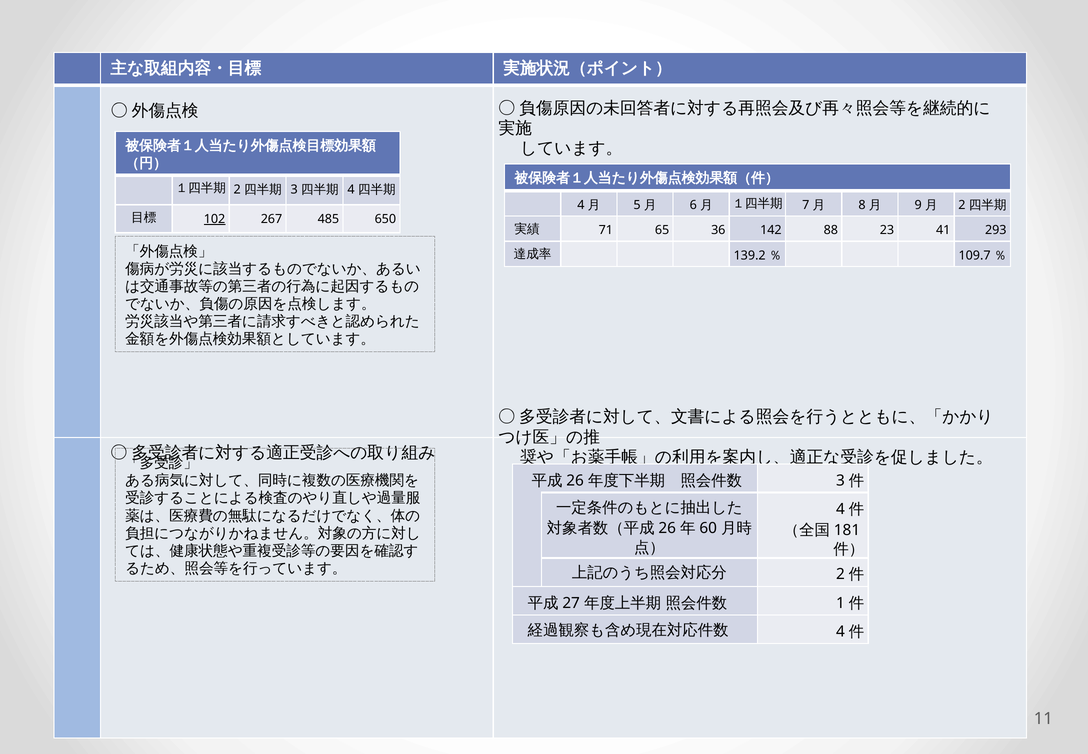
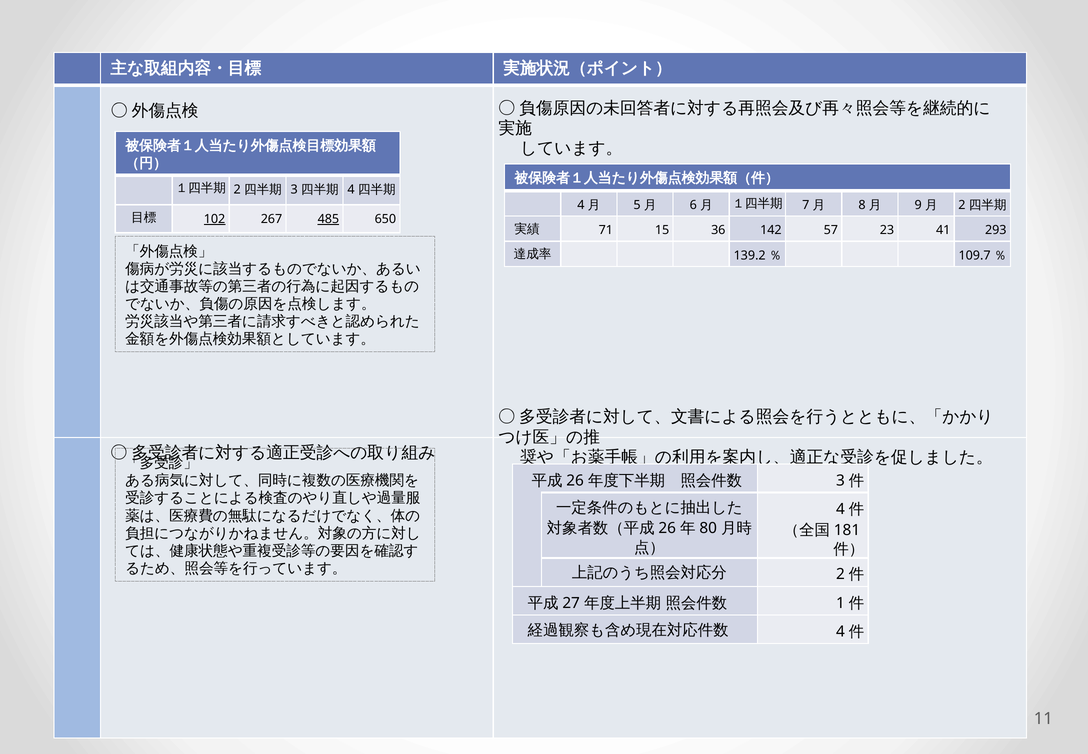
485 underline: none -> present
65: 65 -> 15
88: 88 -> 57
60: 60 -> 80
